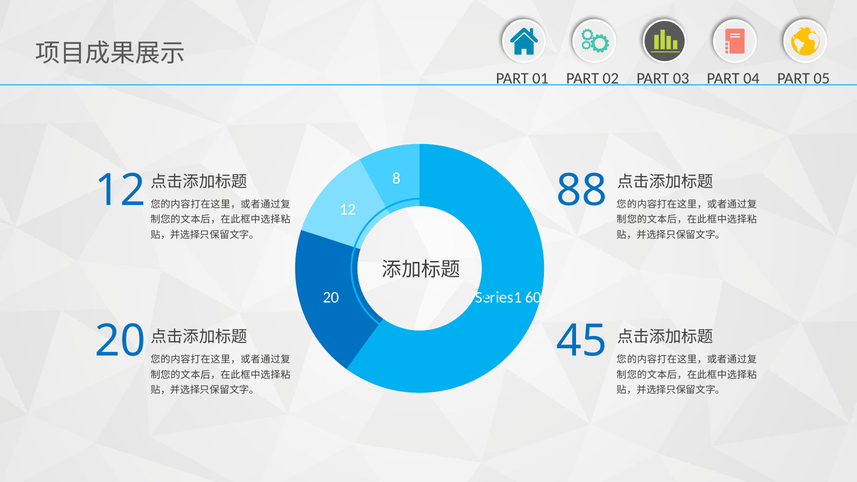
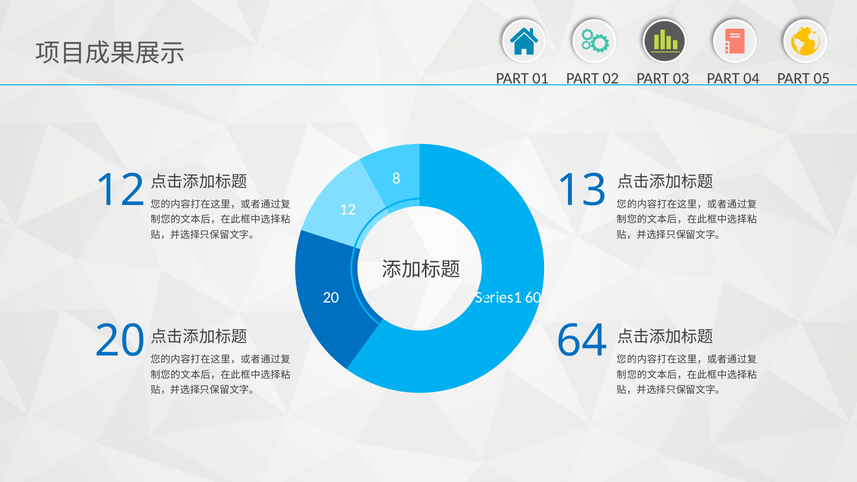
88: 88 -> 13
45: 45 -> 64
